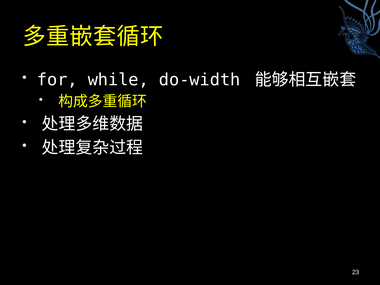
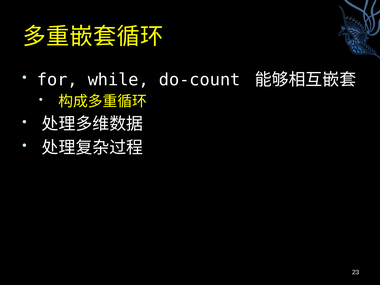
do-width: do-width -> do-count
